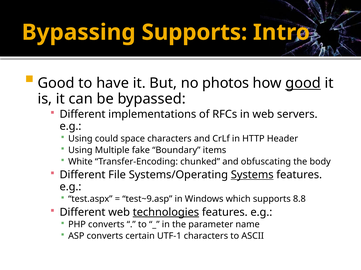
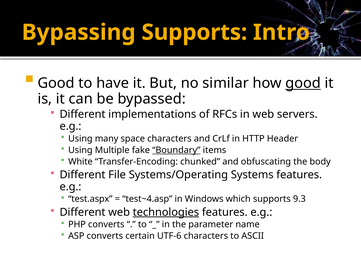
photos: photos -> similar
could: could -> many
Boundary underline: none -> present
Systems underline: present -> none
test~9.asp: test~9.asp -> test~4.asp
8.8: 8.8 -> 9.3
UTF-1: UTF-1 -> UTF-6
